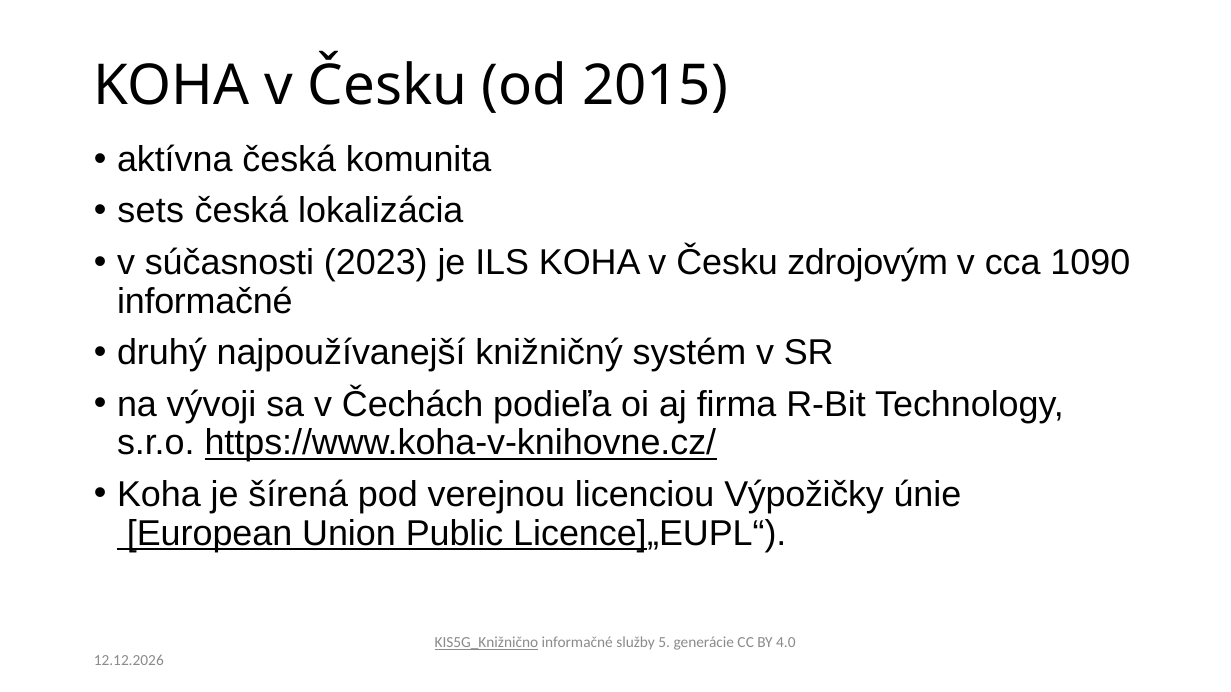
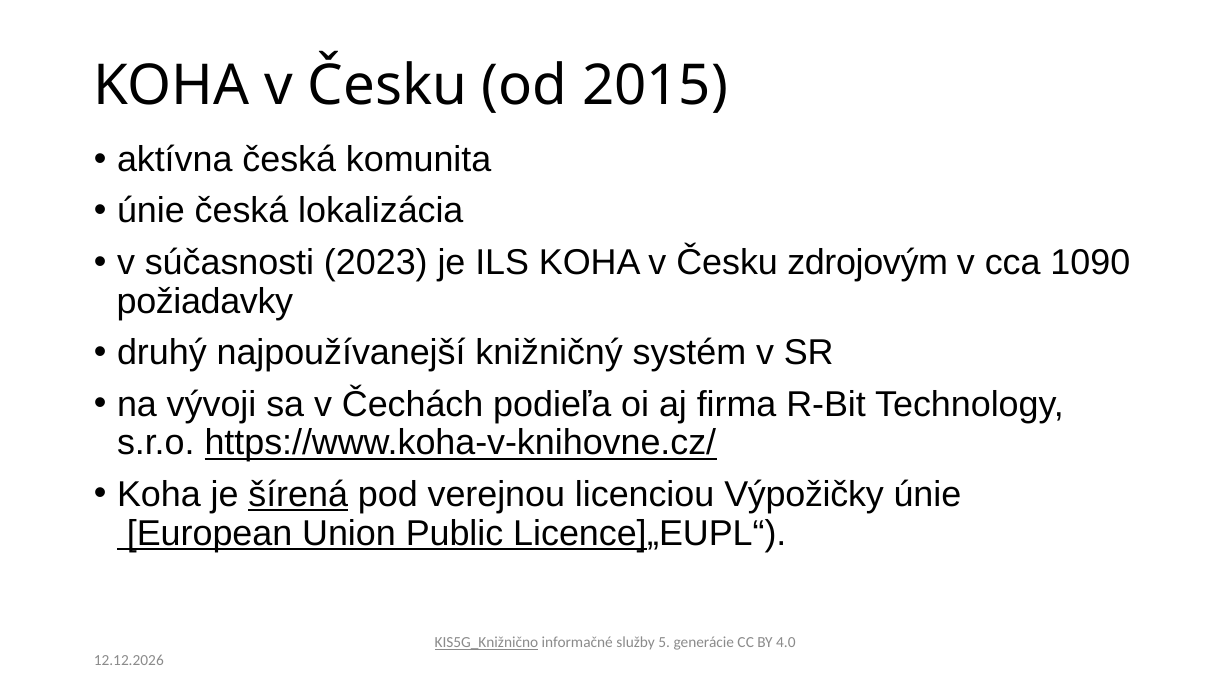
sets at (151, 211): sets -> únie
informačné at (205, 302): informačné -> požiadavky
šírená underline: none -> present
